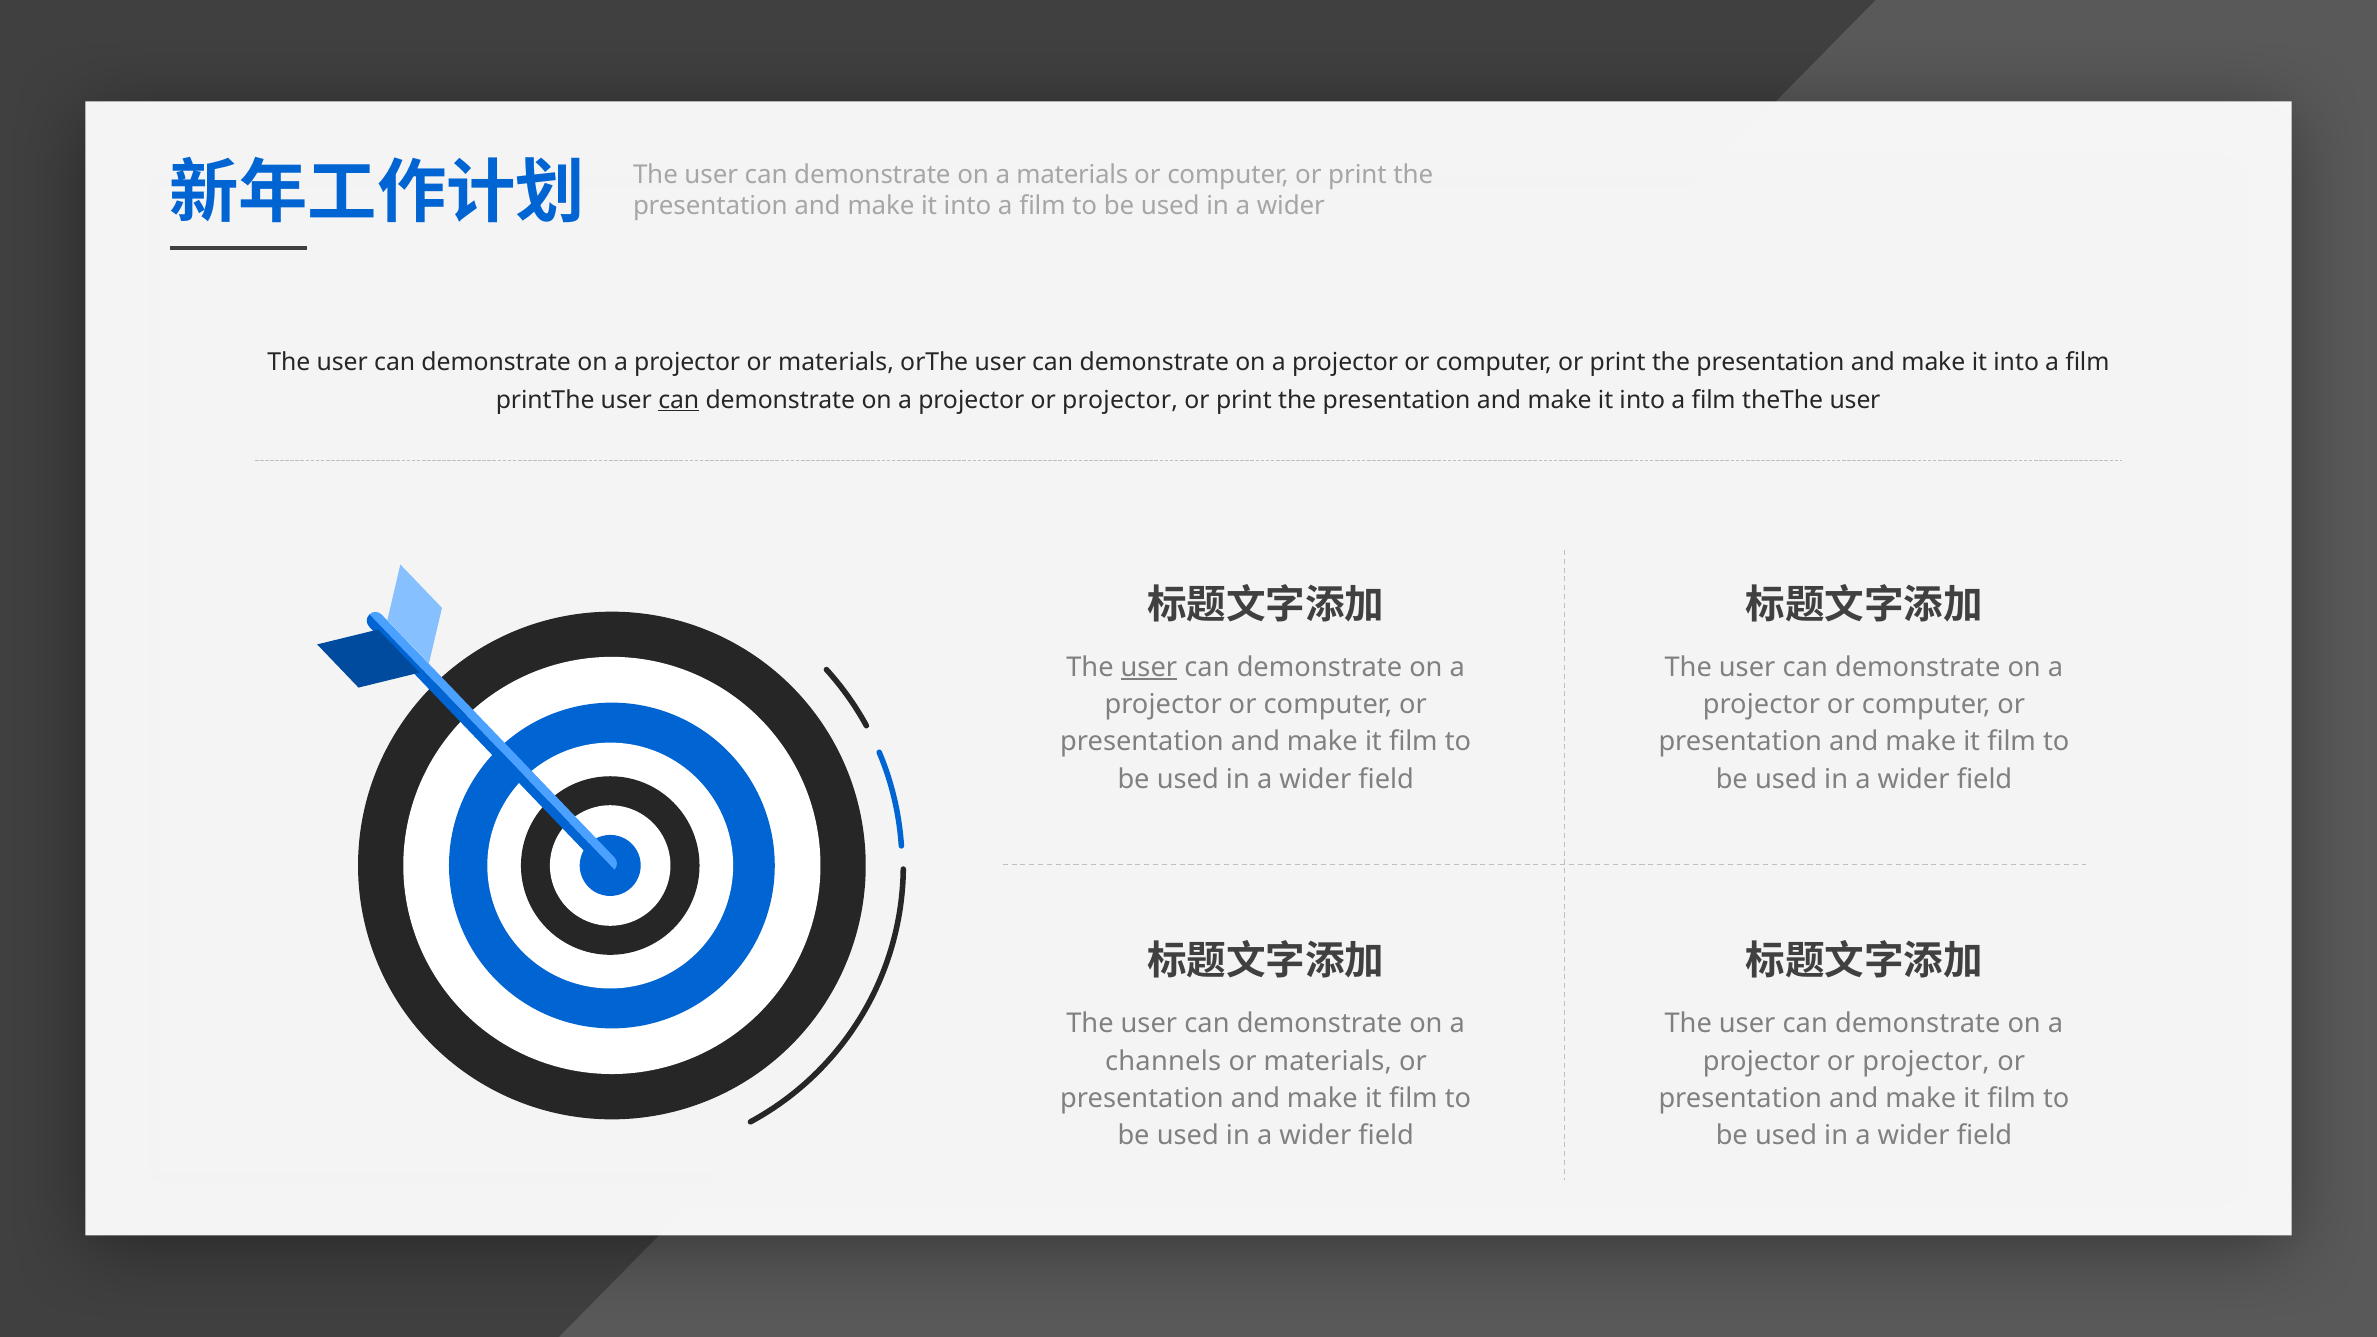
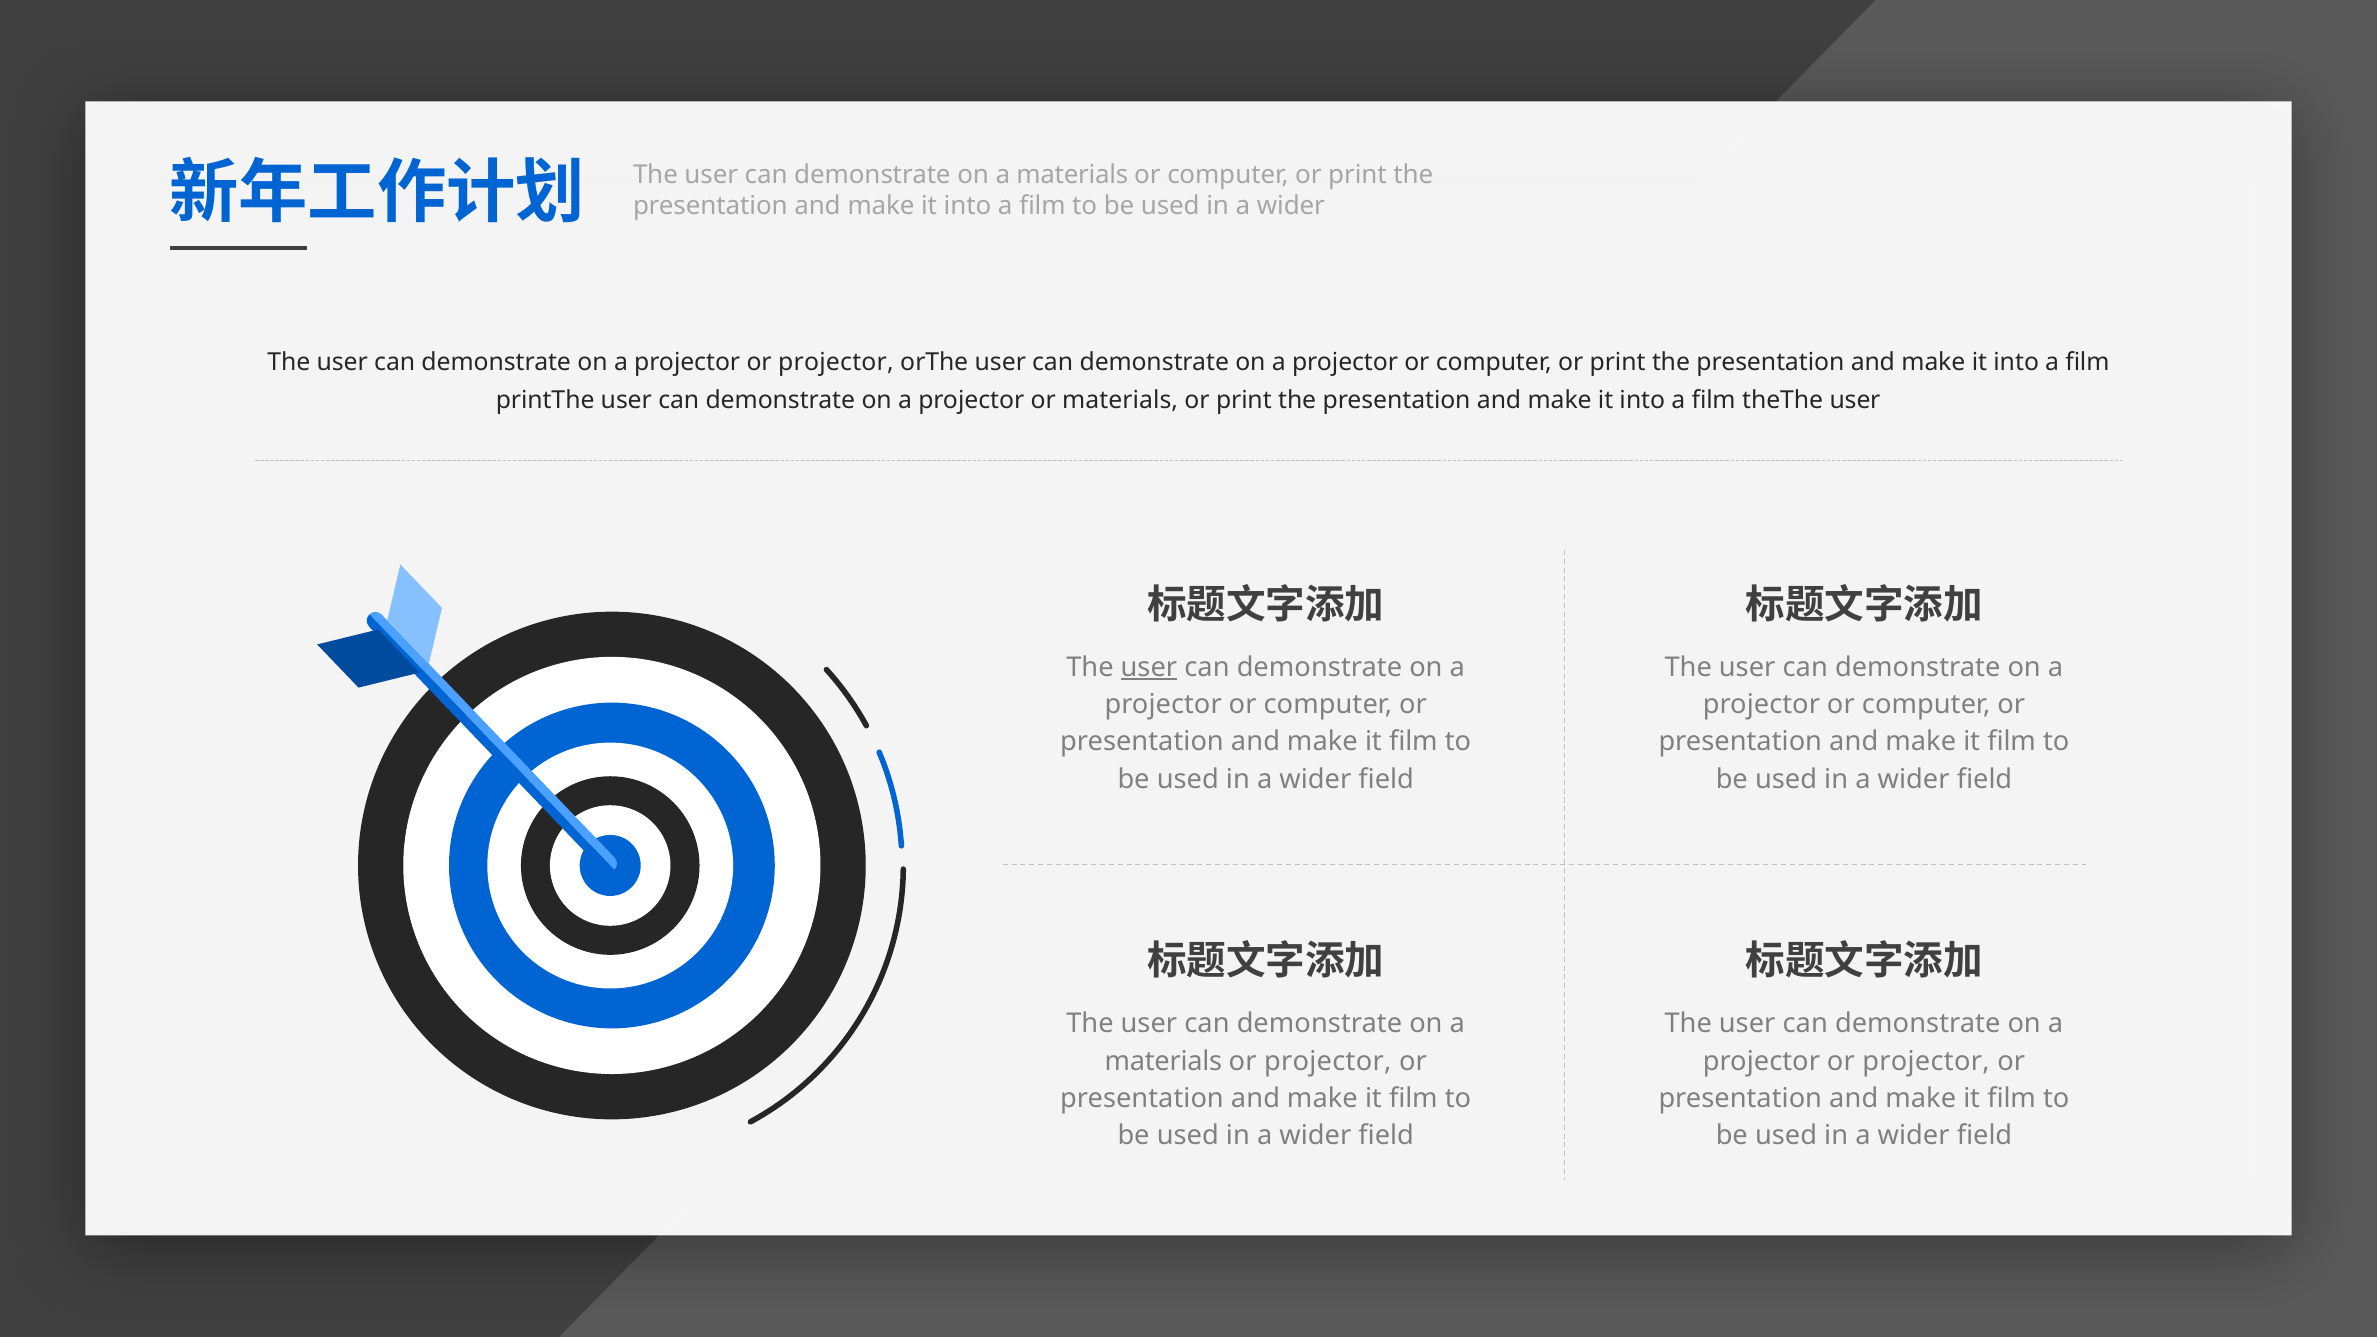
materials at (836, 363): materials -> projector
can at (679, 400) underline: present -> none
projector at (1120, 400): projector -> materials
channels at (1163, 1061): channels -> materials
materials at (1328, 1061): materials -> projector
